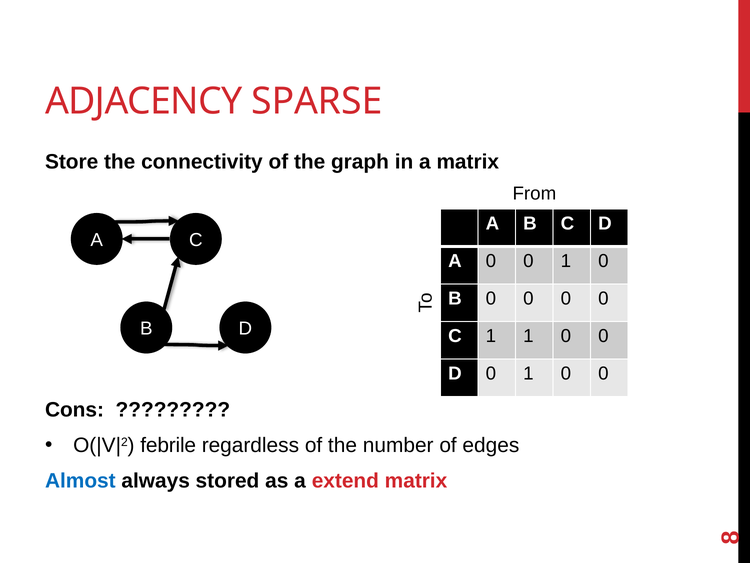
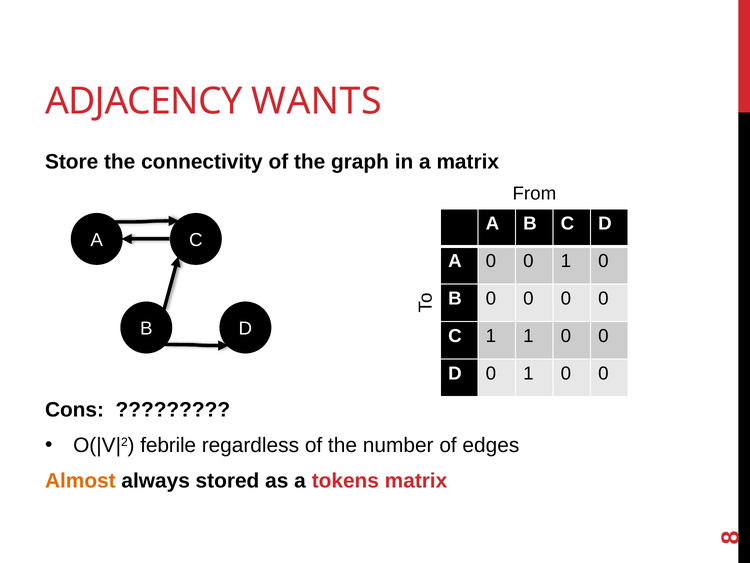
SPARSE: SPARSE -> WANTS
Almost colour: blue -> orange
extend: extend -> tokens
